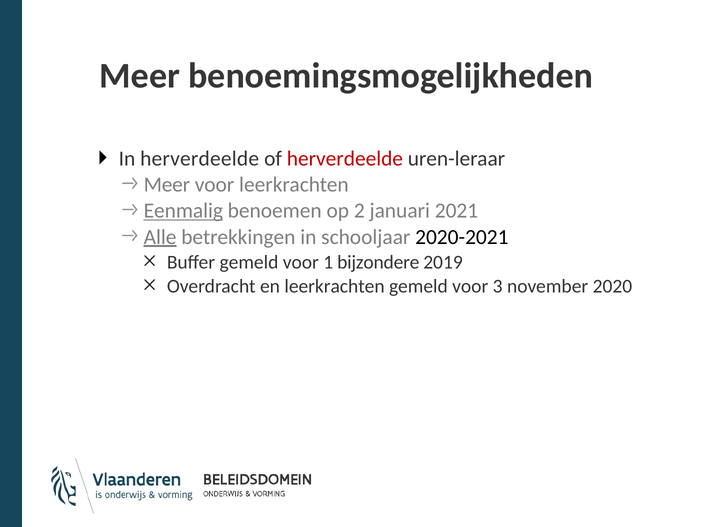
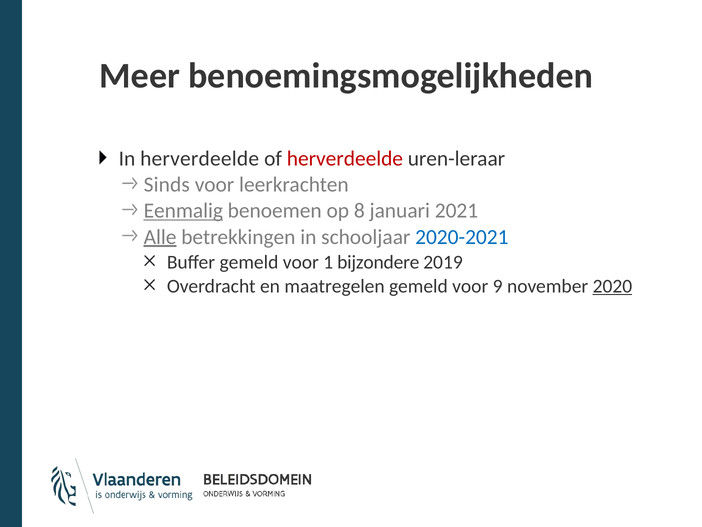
Meer at (167, 185): Meer -> Sinds
2: 2 -> 8
2020-2021 colour: black -> blue
en leerkrachten: leerkrachten -> maatregelen
3: 3 -> 9
2020 underline: none -> present
